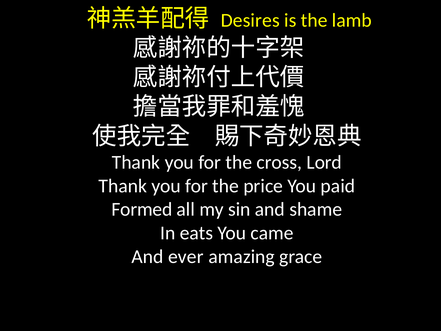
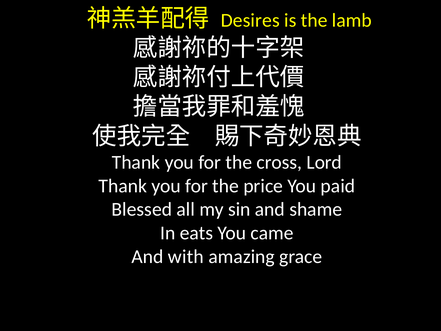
Formed: Formed -> Blessed
ever: ever -> with
